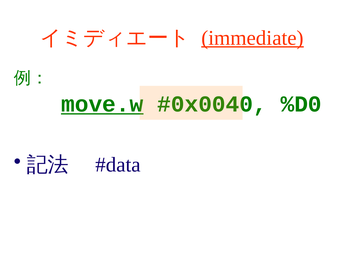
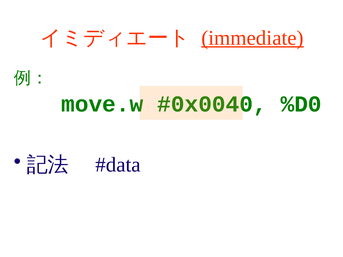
move.w underline: present -> none
